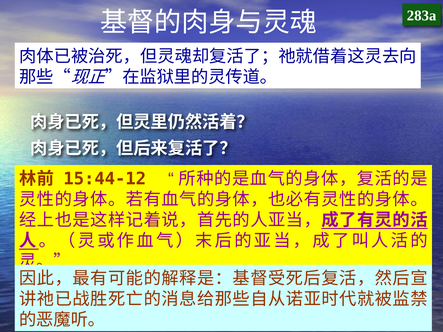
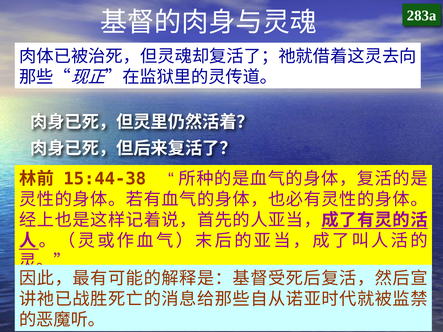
15:44-12: 15:44-12 -> 15:44-38
